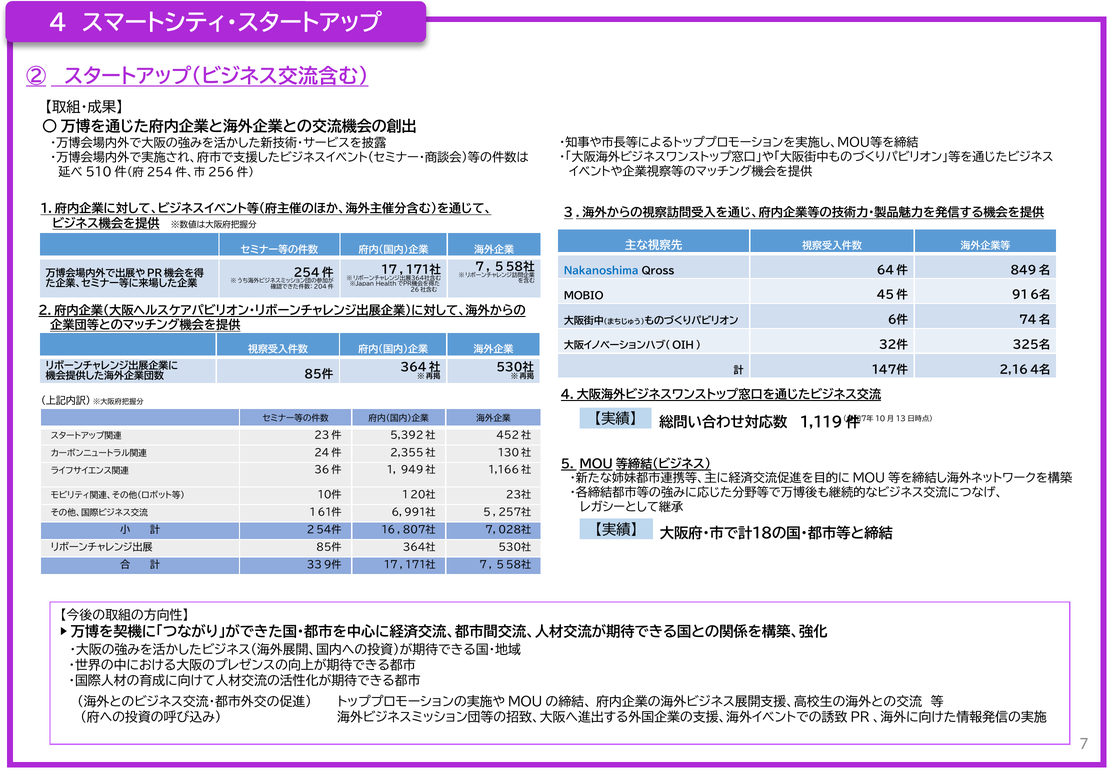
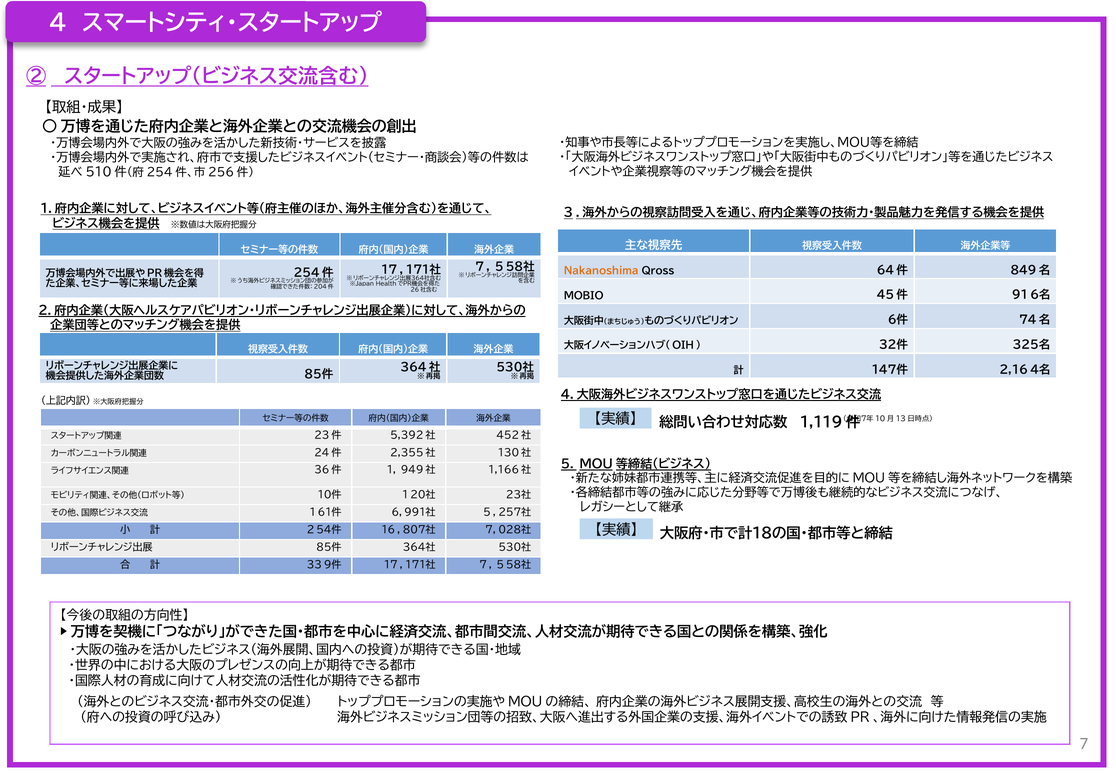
Nakanoshima colour: blue -> orange
